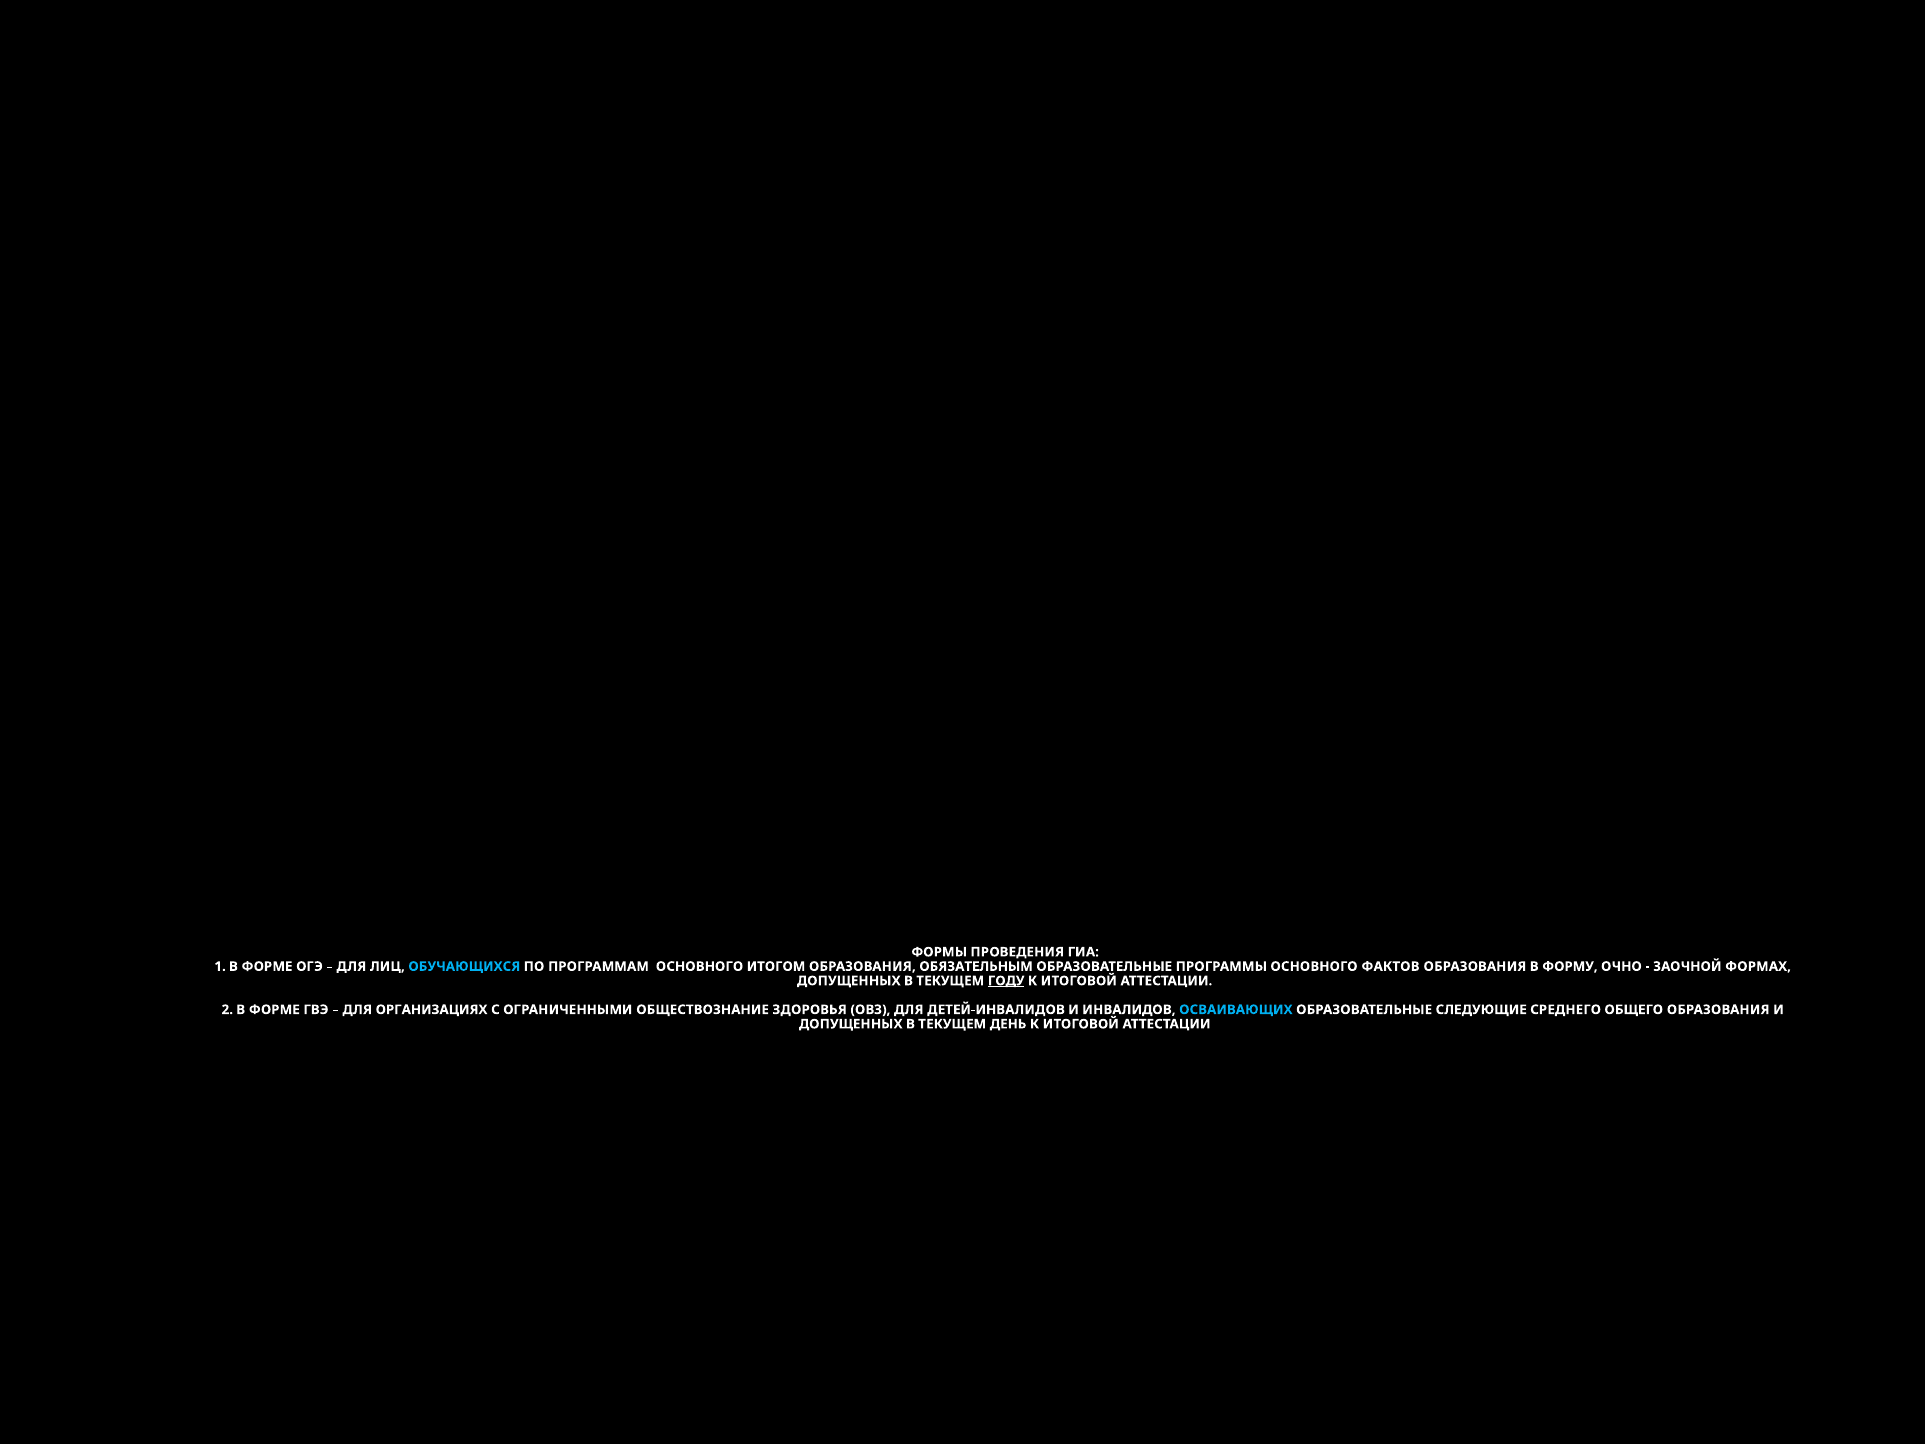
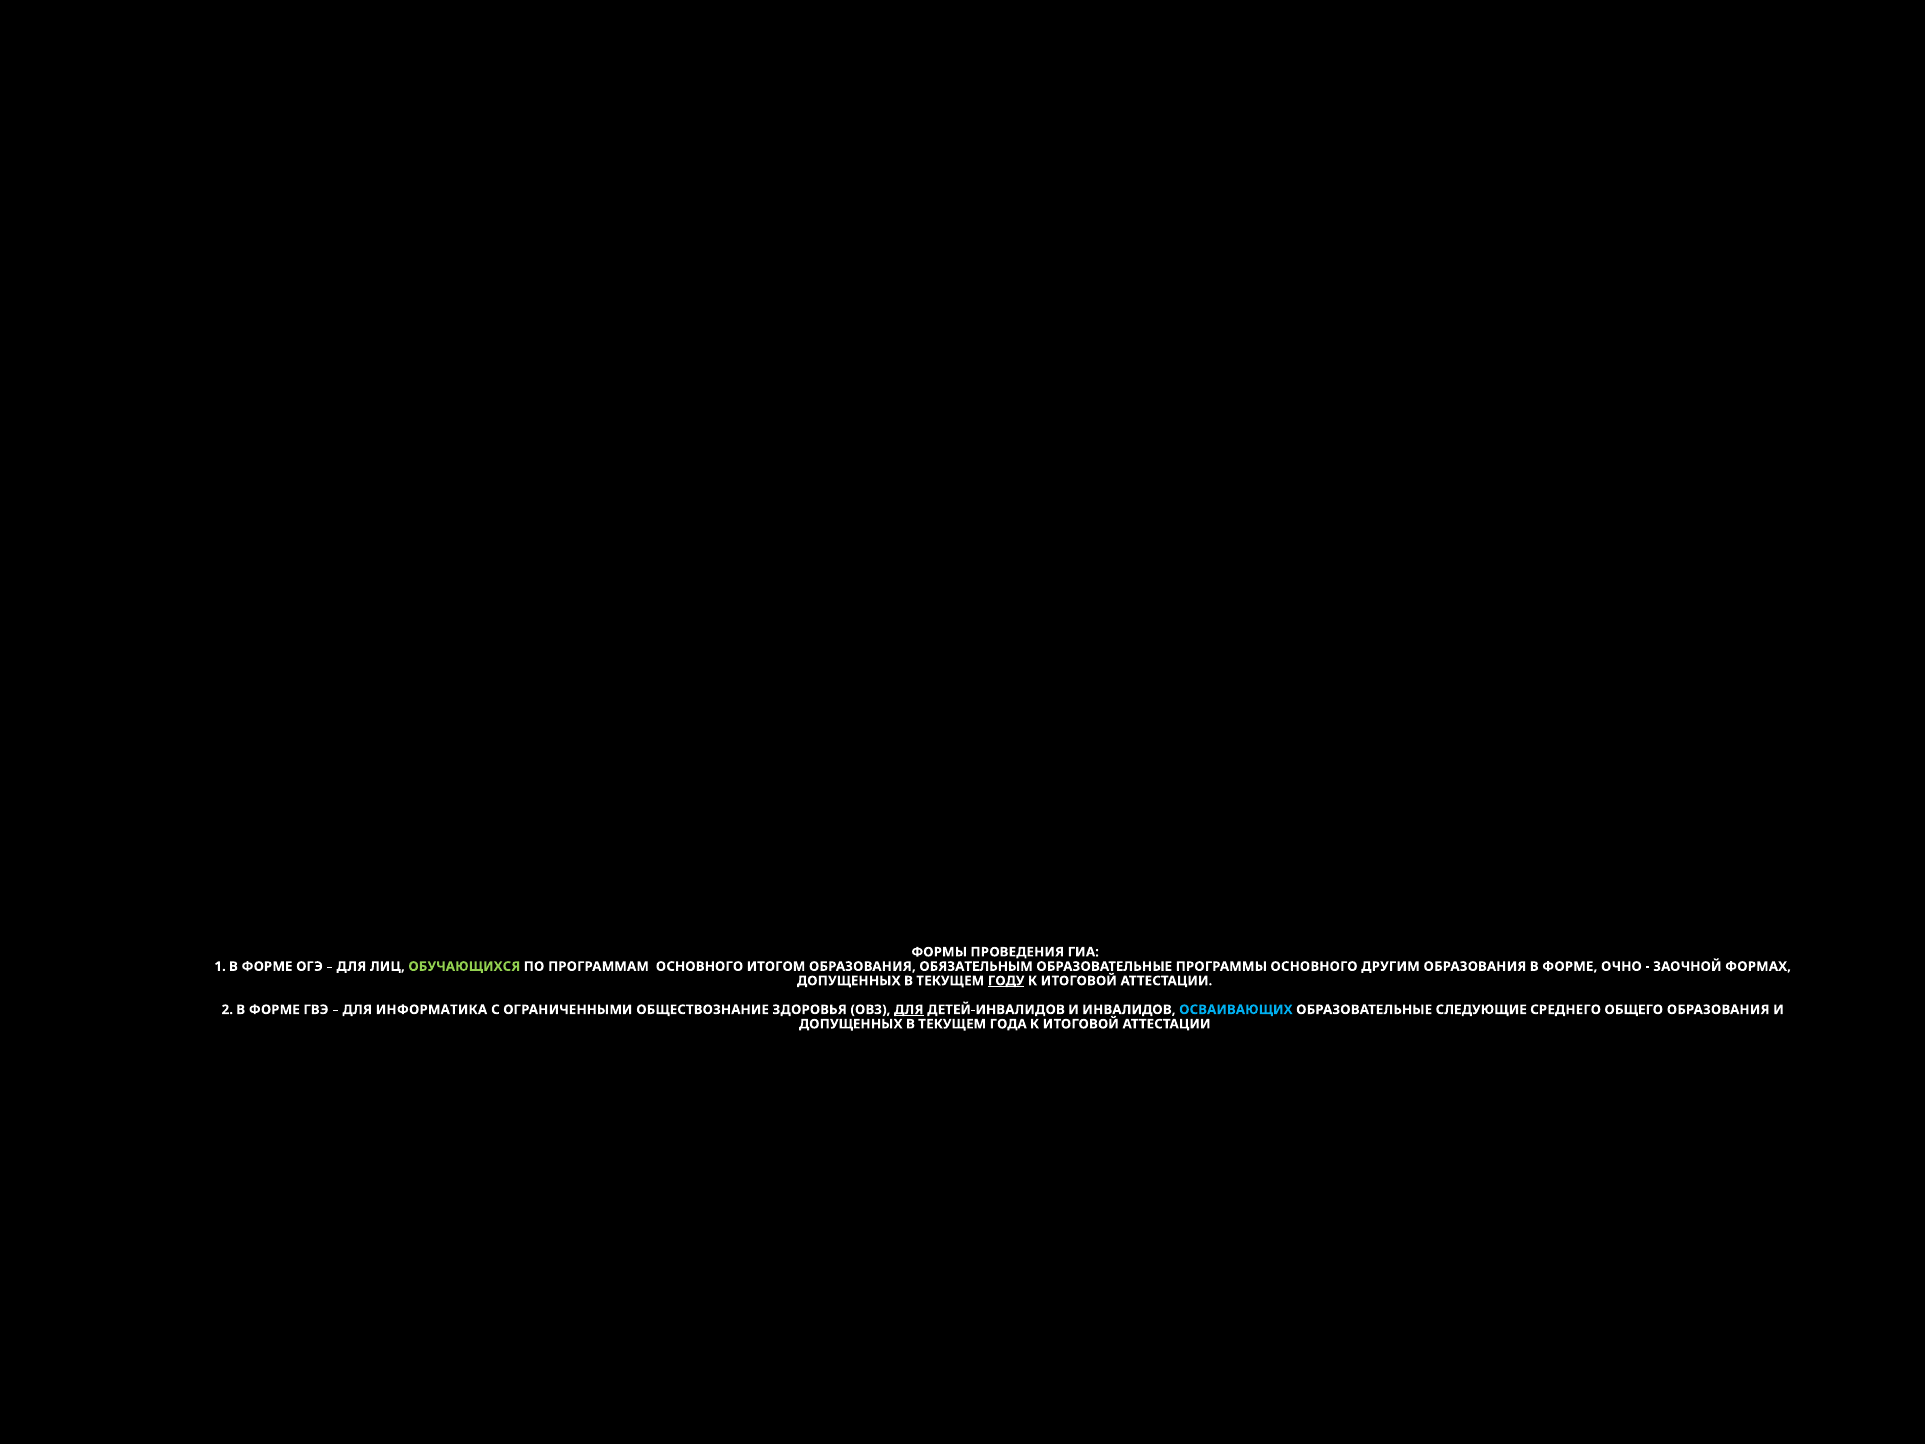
ОБУЧАЮЩИХСЯ colour: light blue -> light green
ФАКТОВ: ФАКТОВ -> ДРУГИМ
ОБРАЗОВАНИЯ В ФОРМУ: ФОРМУ -> ФОРМЕ
ОРГАНИЗАЦИЯХ: ОРГАНИЗАЦИЯХ -> ИНФОРМАТИКА
ДЛЯ at (909, 1009) underline: none -> present
ДЕНЬ: ДЕНЬ -> ГОДА
